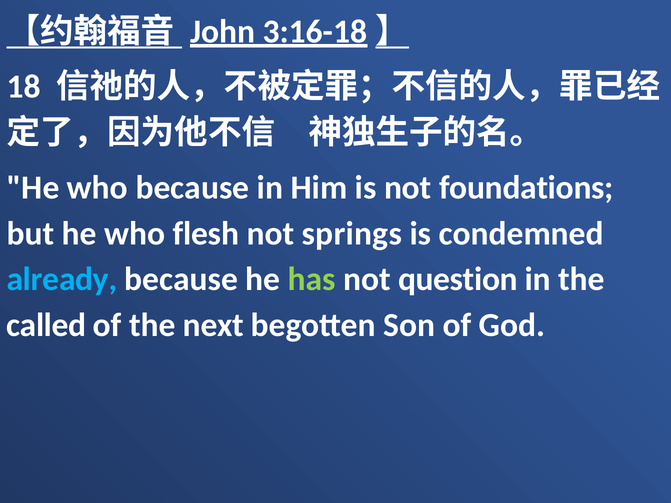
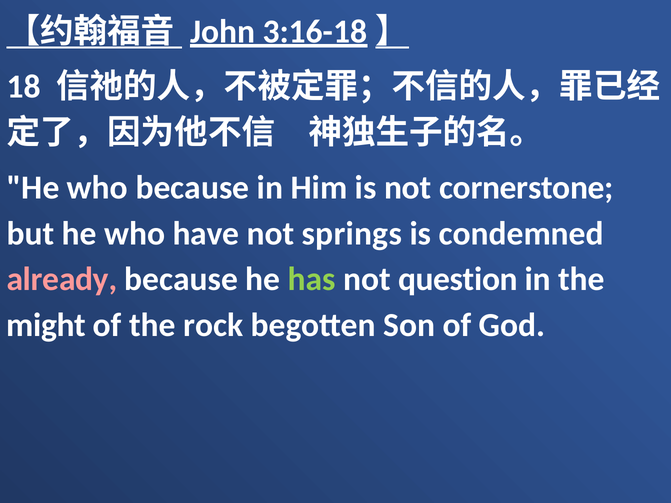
foundations: foundations -> cornerstone
flesh: flesh -> have
already colour: light blue -> pink
called: called -> might
next: next -> rock
